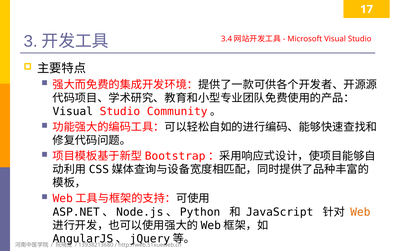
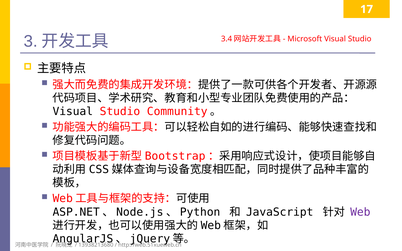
Web colour: orange -> purple
